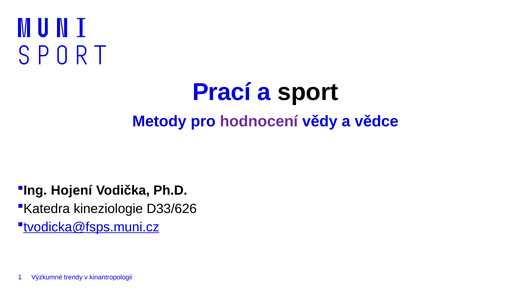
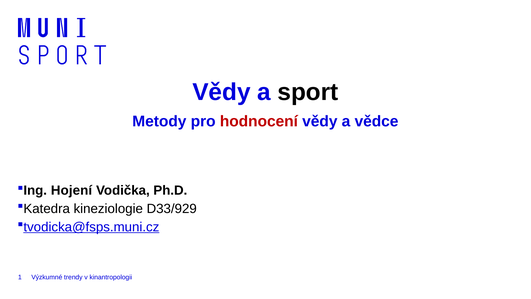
Prací at (222, 92): Prací -> Vědy
hodnocení colour: purple -> red
D33/626: D33/626 -> D33/929
